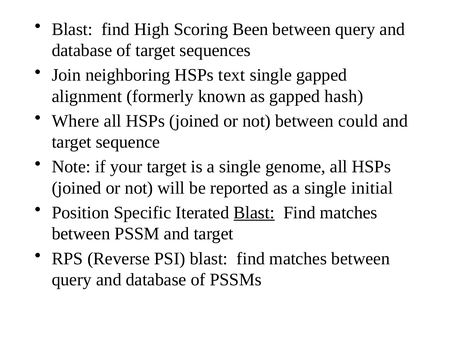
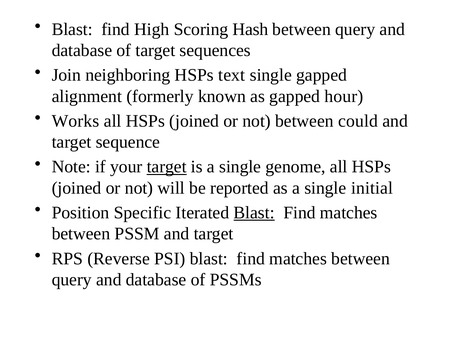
Been: Been -> Hash
hash: hash -> hour
Where: Where -> Works
target at (167, 167) underline: none -> present
